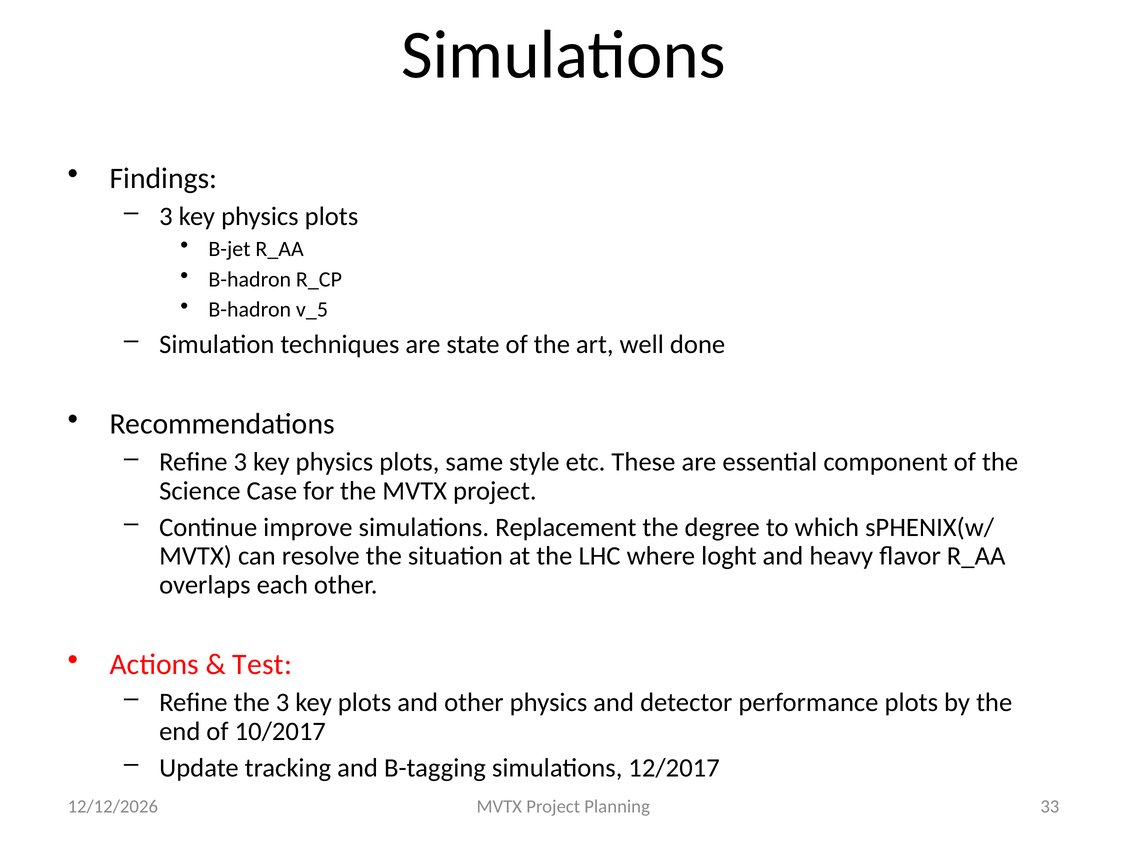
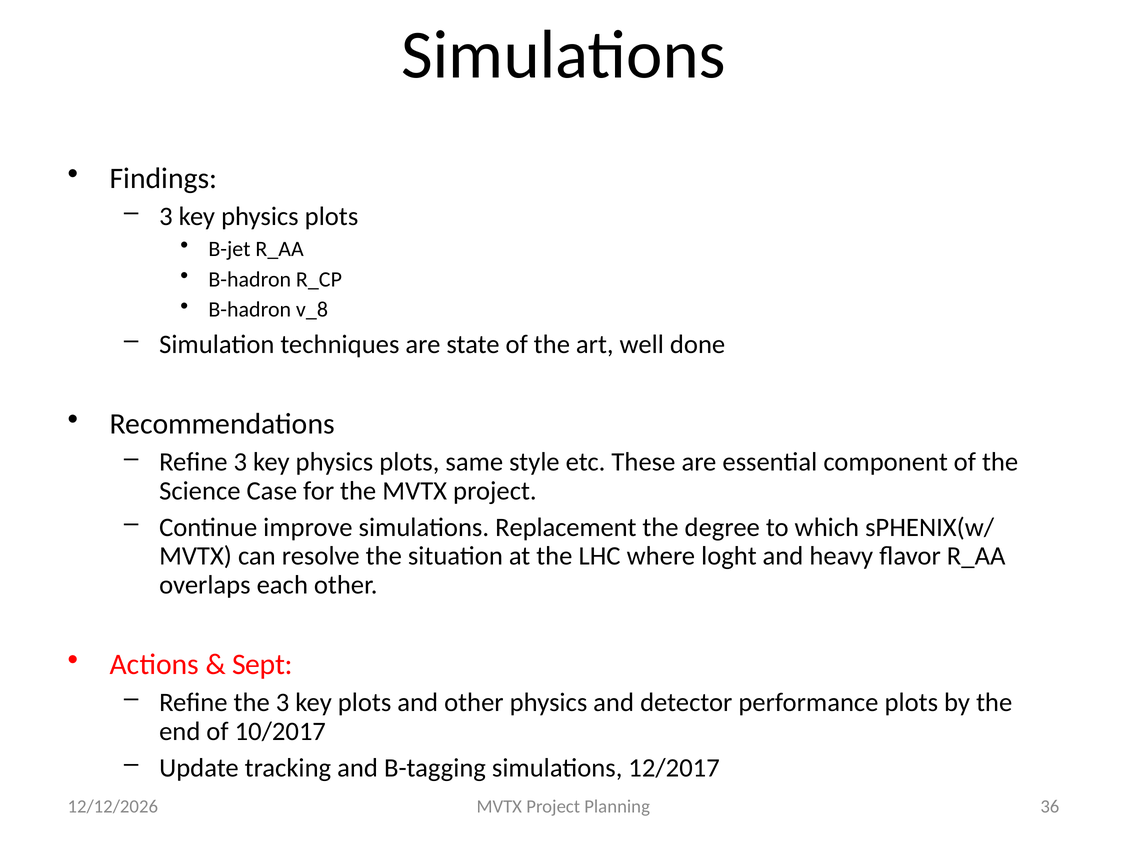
v_5: v_5 -> v_8
Test: Test -> Sept
33: 33 -> 36
